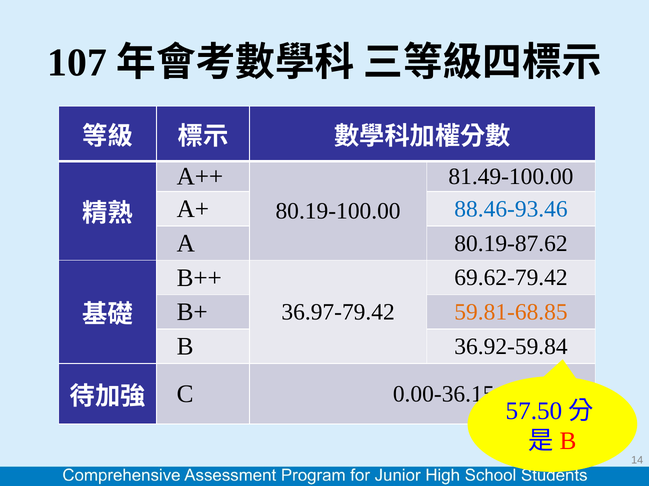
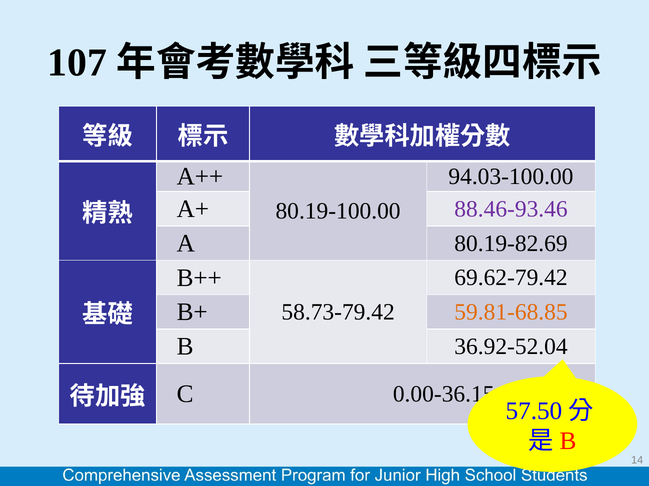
81.49-100.00: 81.49-100.00 -> 94.03-100.00
88.46-93.46 colour: blue -> purple
80.19-87.62: 80.19-87.62 -> 80.19-82.69
36.97-79.42: 36.97-79.42 -> 58.73-79.42
36.92-59.84: 36.92-59.84 -> 36.92-52.04
